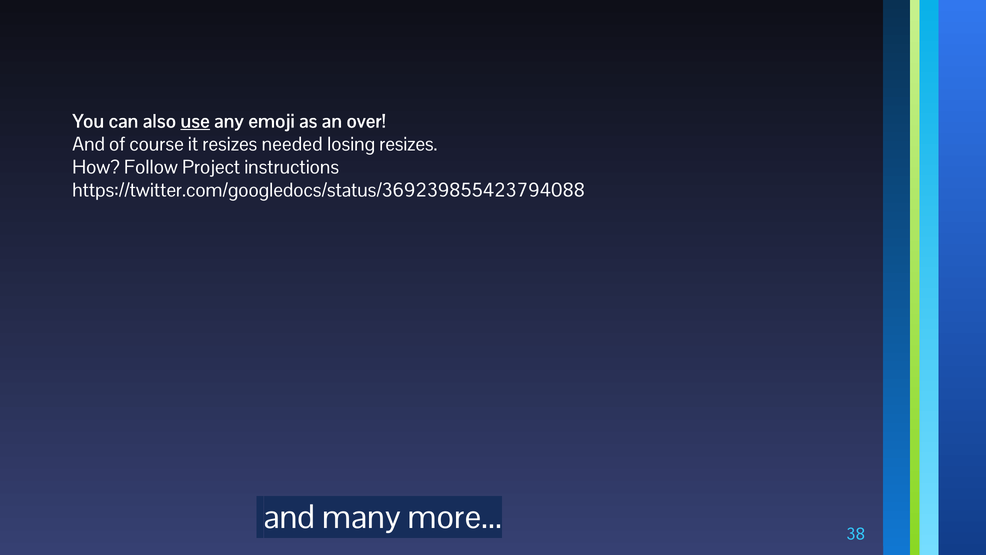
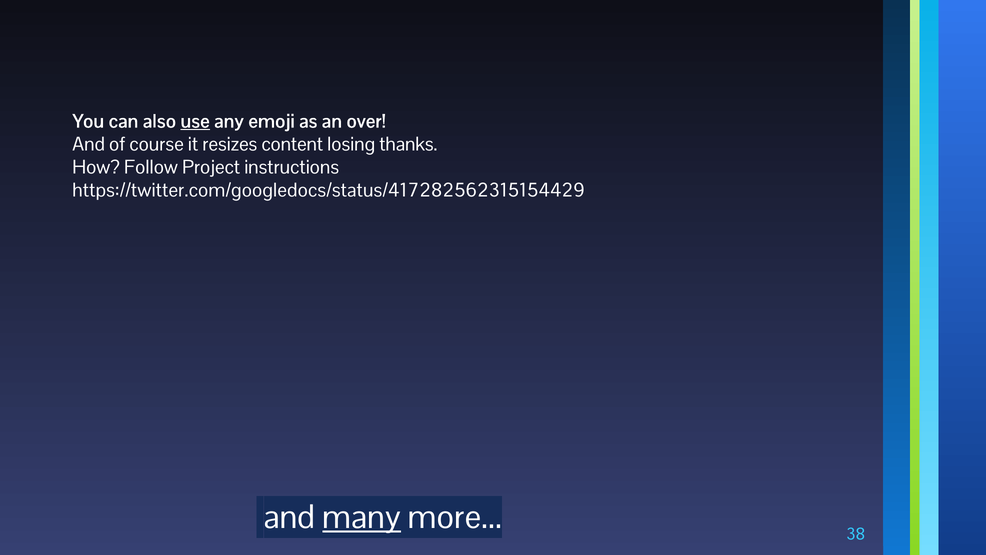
needed: needed -> content
losing resizes: resizes -> thanks
https://twitter.com/googledocs/status/369239855423794088: https://twitter.com/googledocs/status/369239855423794088 -> https://twitter.com/googledocs/status/417282562315154429
many underline: none -> present
